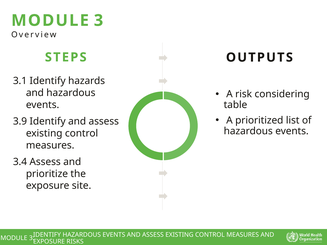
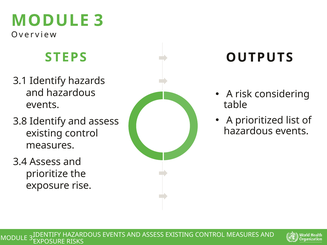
3.9: 3.9 -> 3.8
site: site -> rise
